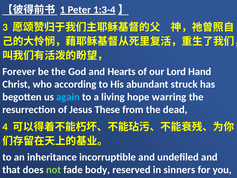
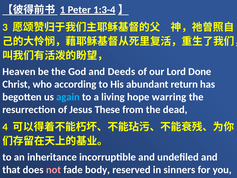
Forever: Forever -> Heaven
Hearts: Hearts -> Deeds
Hand: Hand -> Done
struck: struck -> return
not colour: light green -> pink
